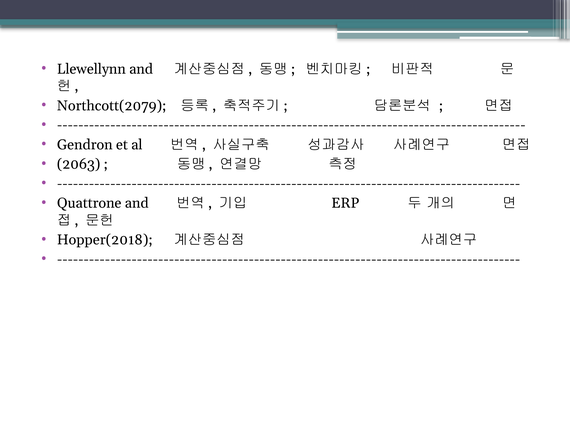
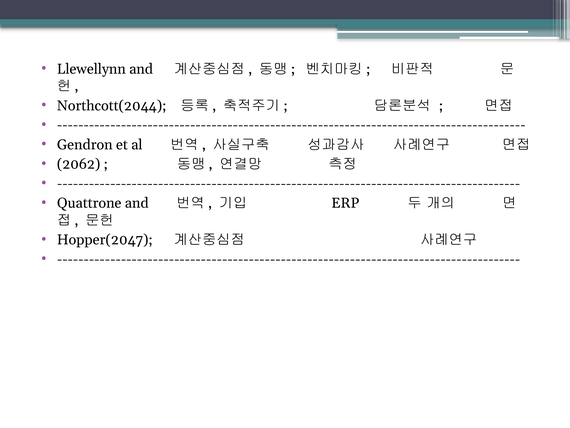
Northcott(2079: Northcott(2079 -> Northcott(2044
2063: 2063 -> 2062
Hopper(2018: Hopper(2018 -> Hopper(2047
